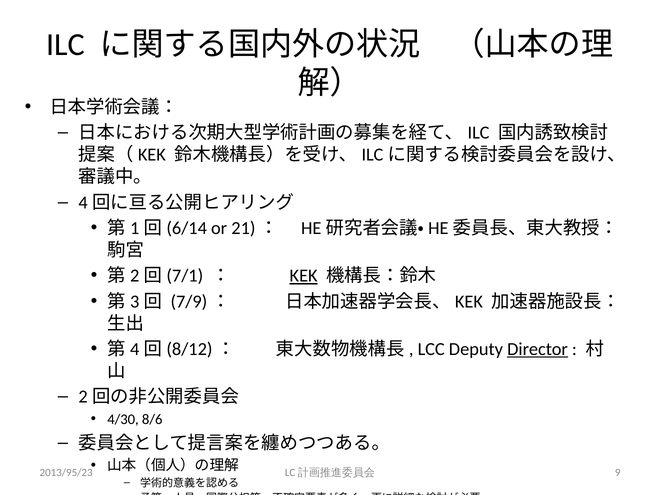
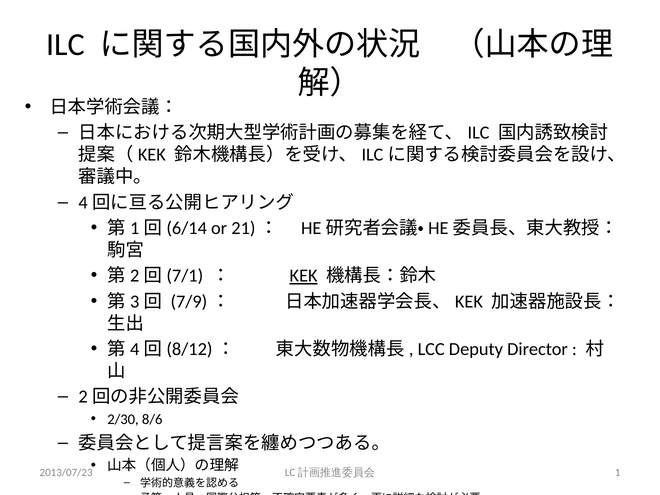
Director underline: present -> none
4/30: 4/30 -> 2/30
2013/95/23: 2013/95/23 -> 2013/07/23
9: 9 -> 1
